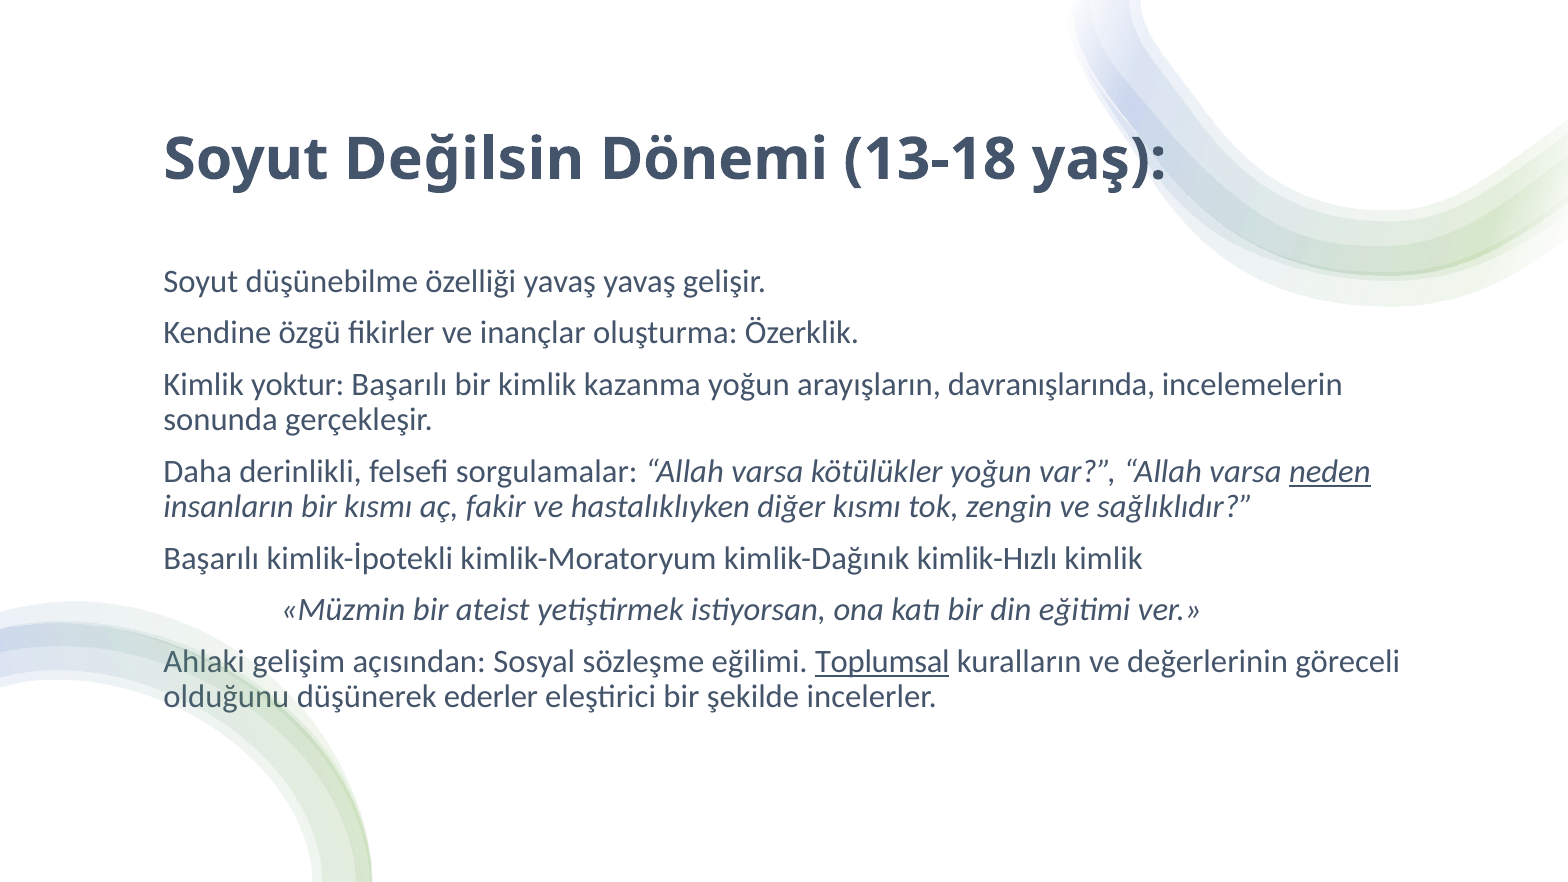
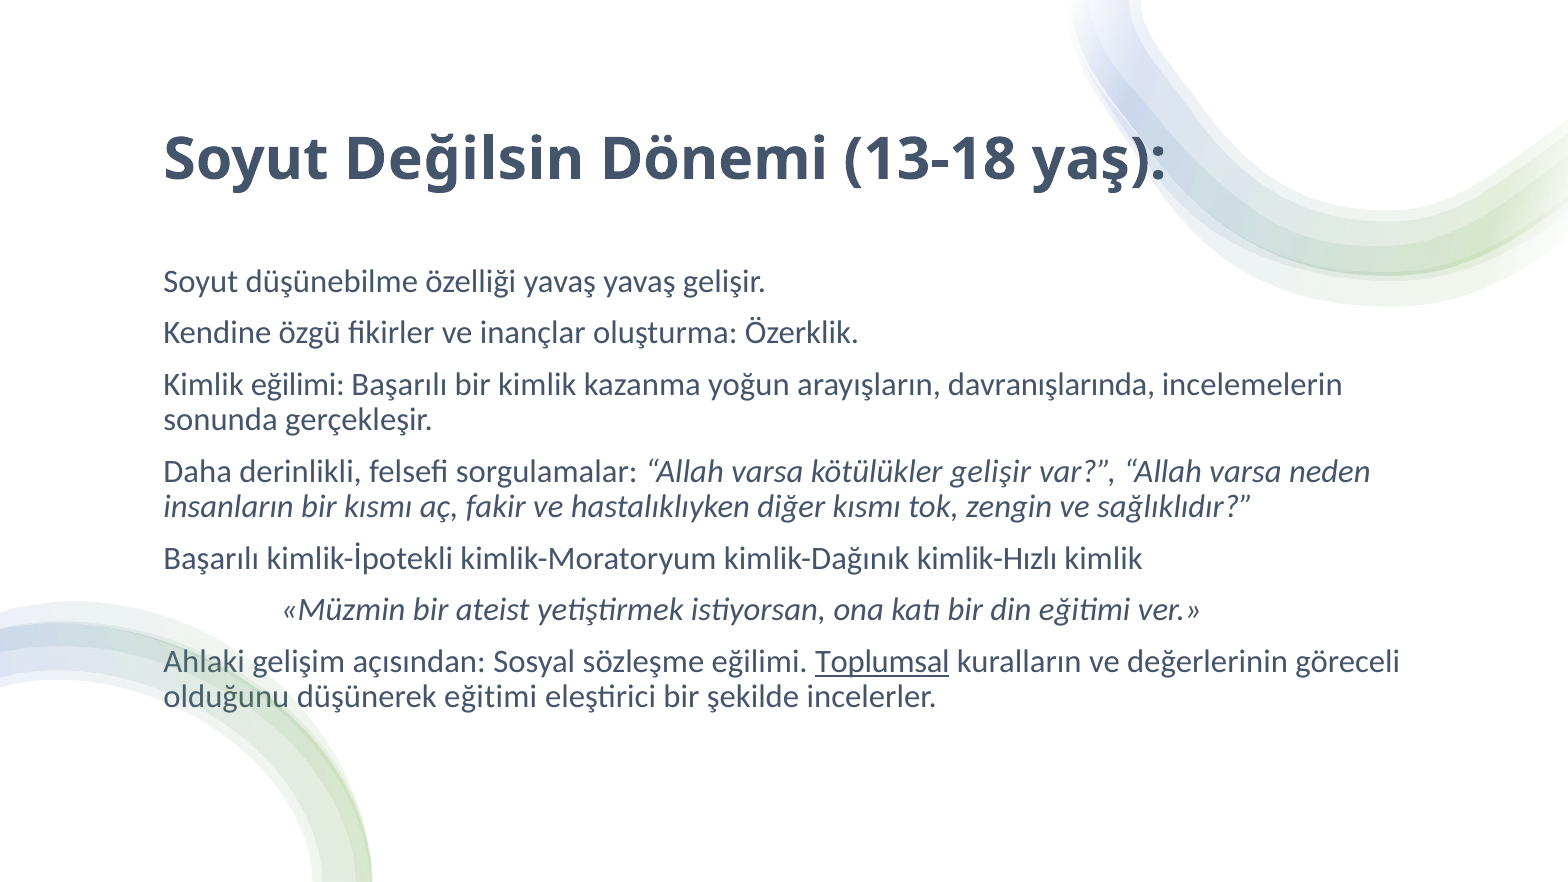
Kimlik yoktur: yoktur -> eğilimi
kötülükler yoğun: yoğun -> gelişir
neden underline: present -> none
ederler at (491, 697): ederler -> eğitimi
